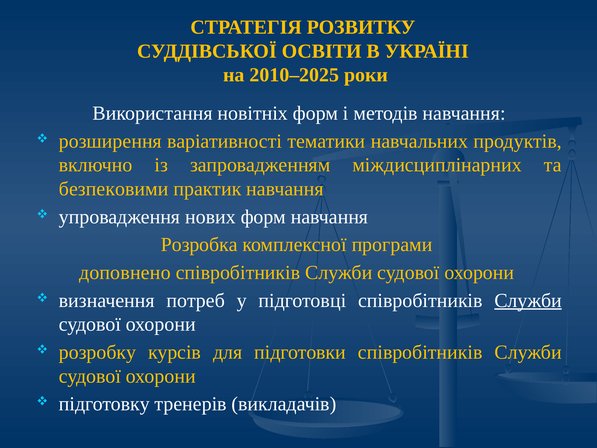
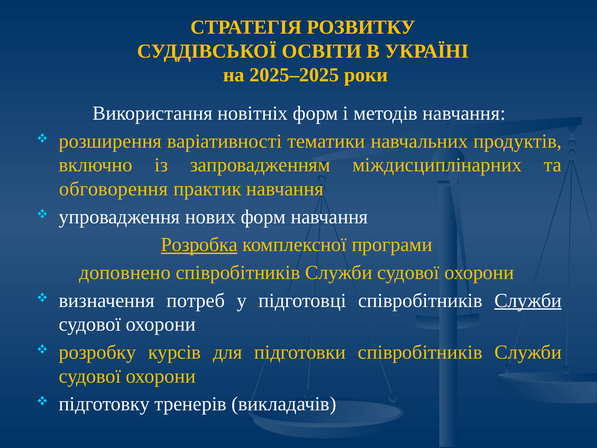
2010–2025: 2010–2025 -> 2025–2025
безпековими: безпековими -> обговорення
Розробка underline: none -> present
